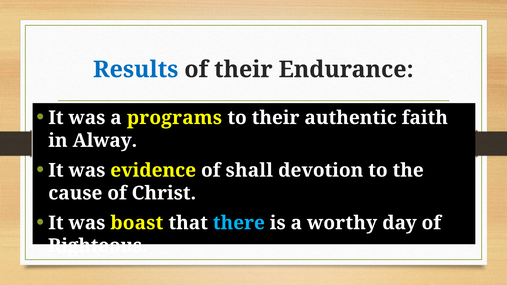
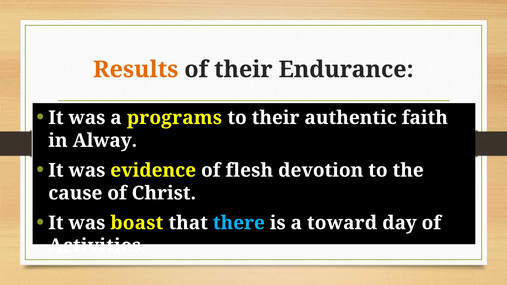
Results colour: blue -> orange
shall: shall -> flesh
worthy: worthy -> toward
Righteous: Righteous -> Activities
